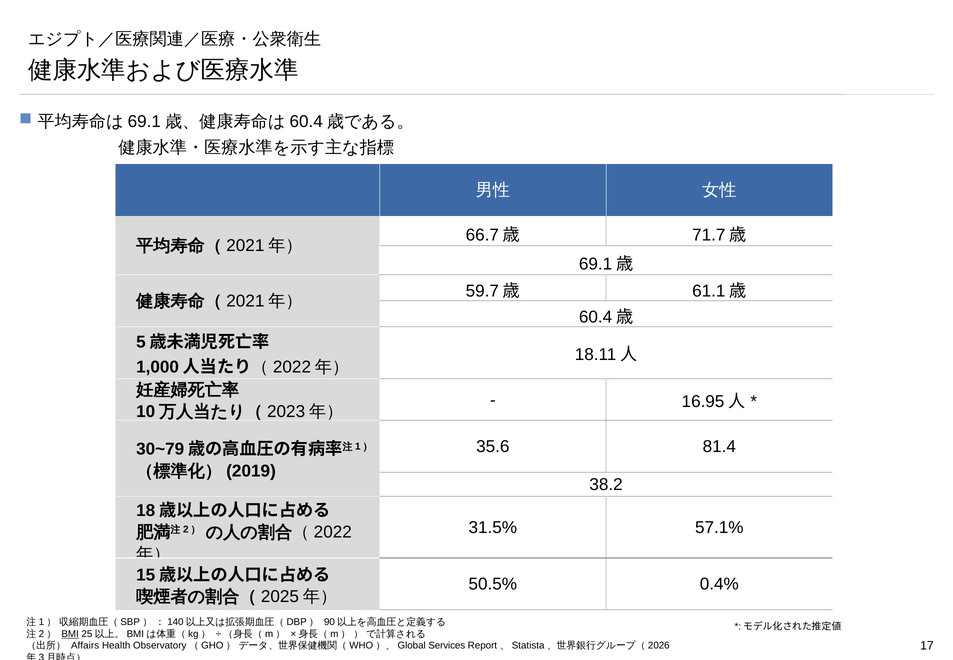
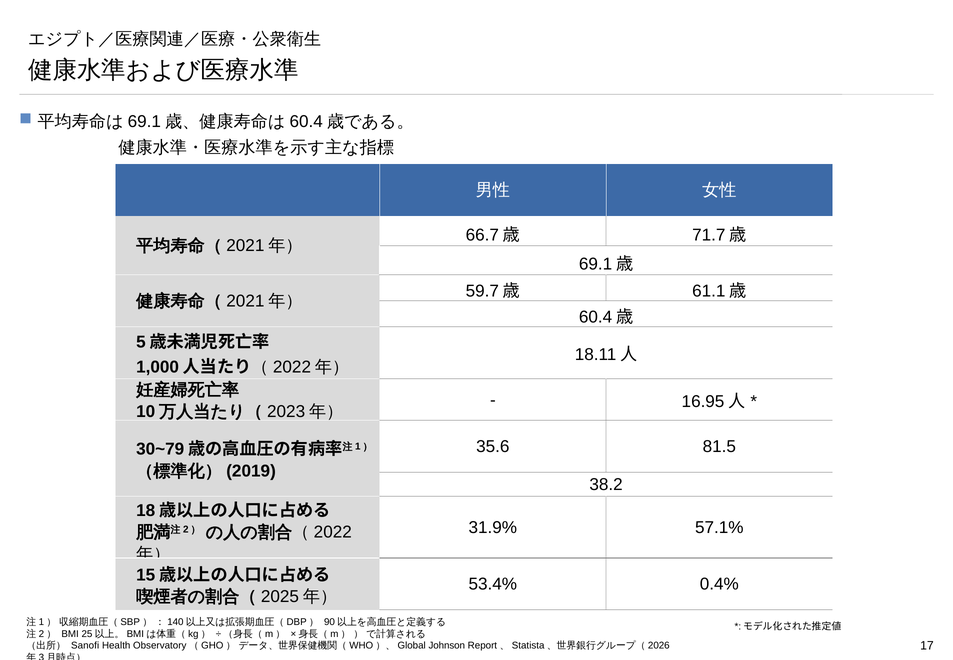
81.4: 81.4 -> 81.5
31.5%: 31.5% -> 31.9%
50.5%: 50.5% -> 53.4%
BMI underline: present -> none
Affairs: Affairs -> Sanofi
Services: Services -> Johnson
